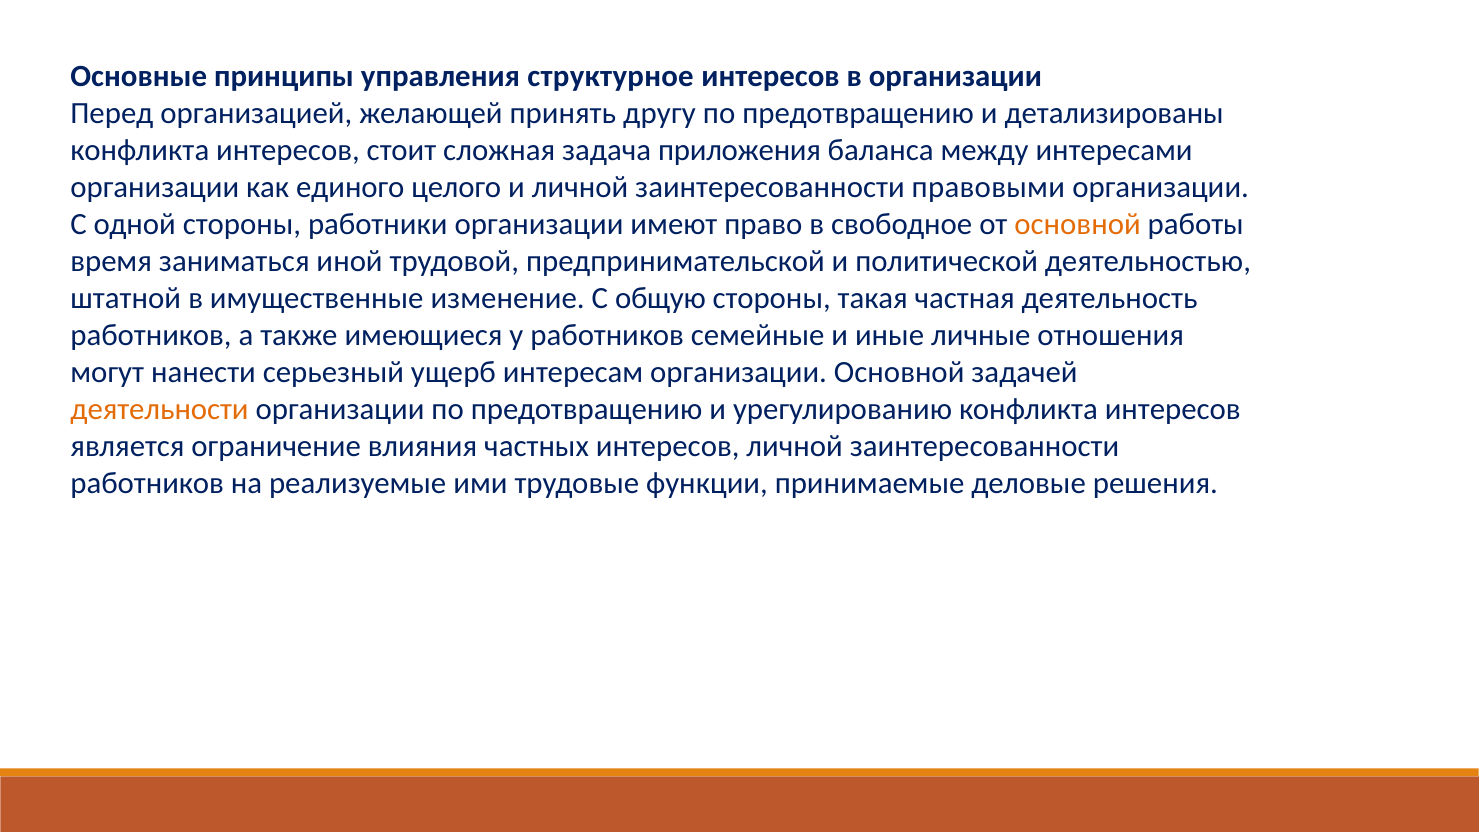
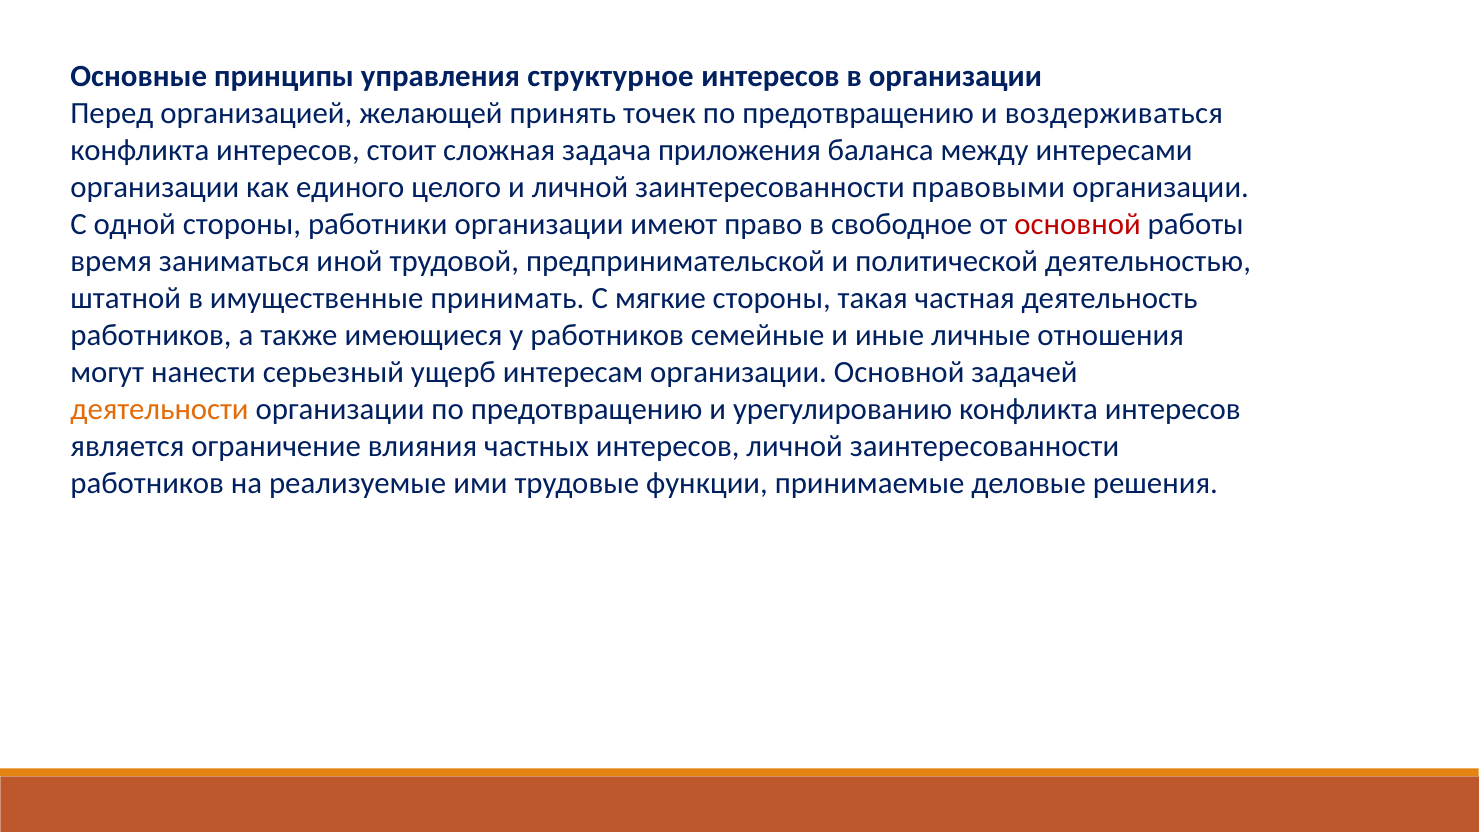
другу: другу -> точек
детализированы: детализированы -> воздерживаться
основной at (1078, 224) colour: orange -> red
изменение: изменение -> принимать
общую: общую -> мягкие
